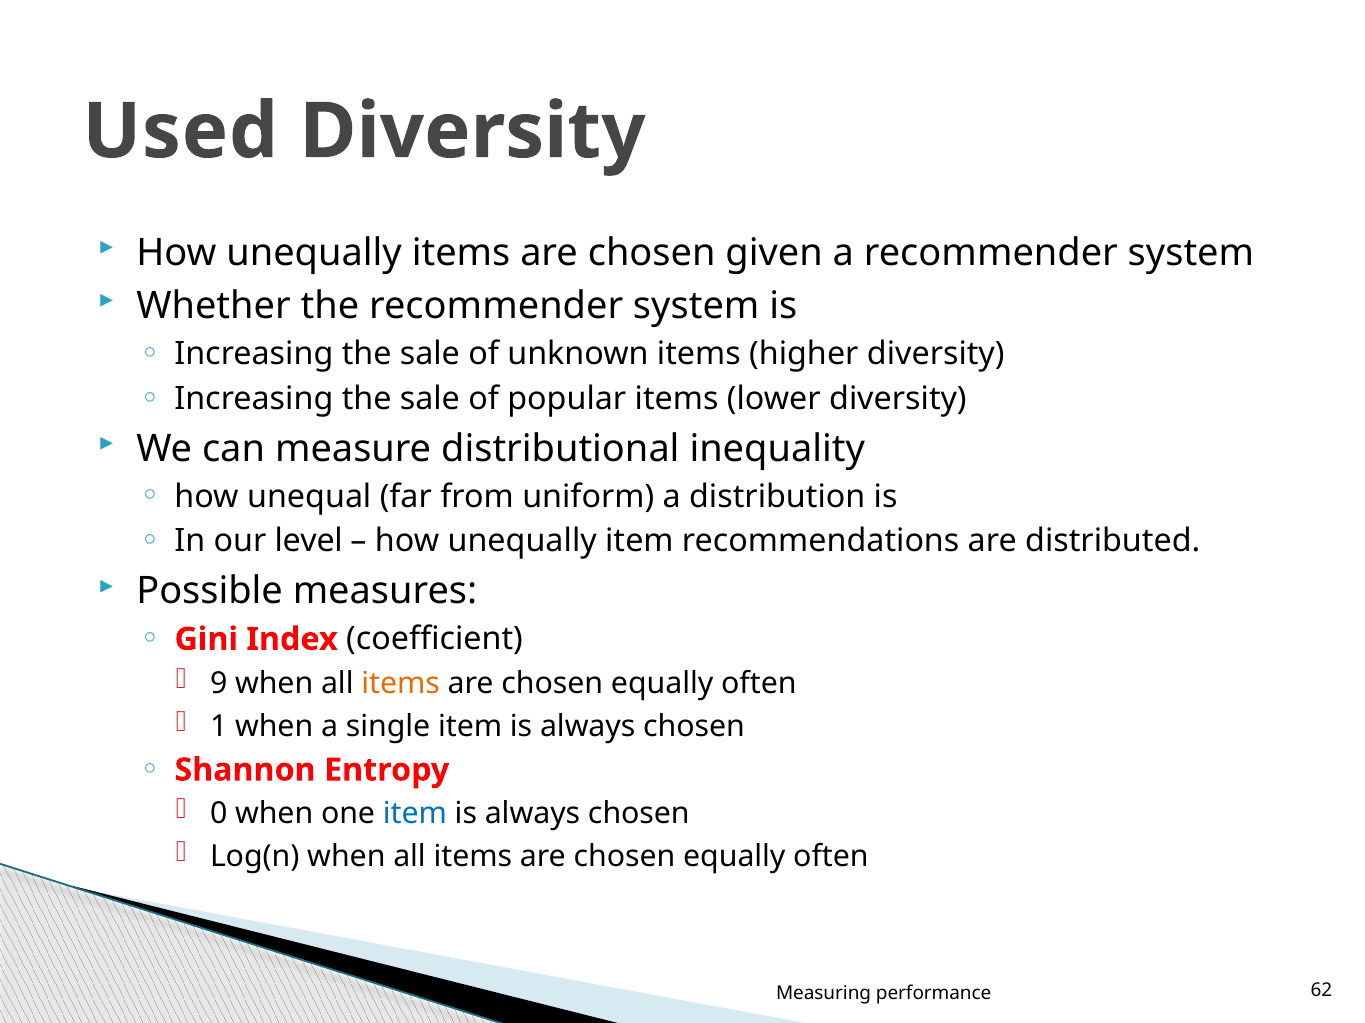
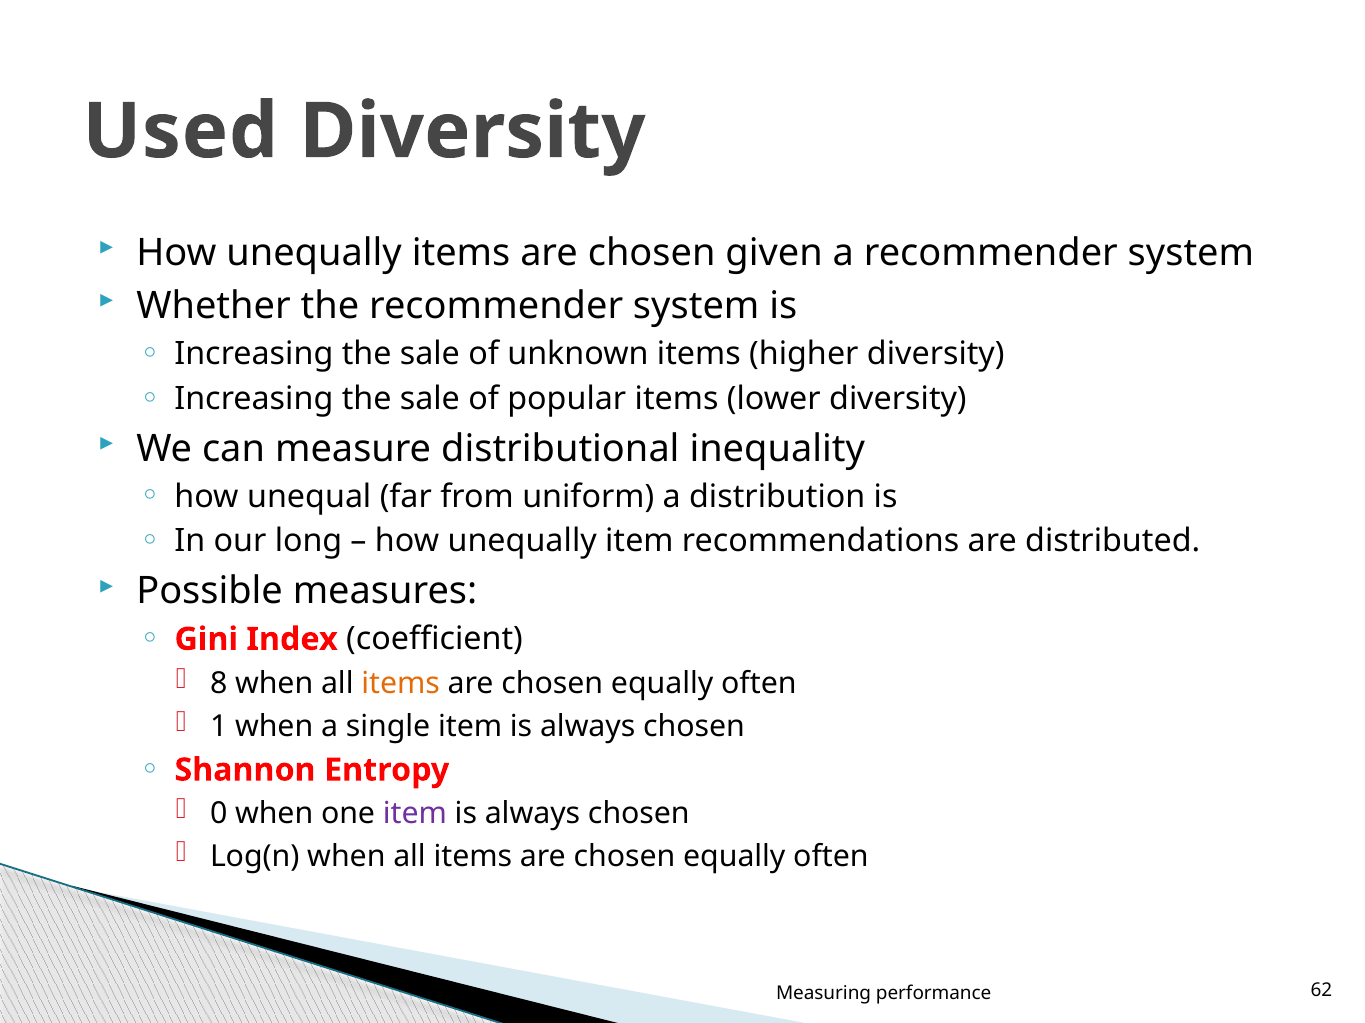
level: level -> long
9: 9 -> 8
item at (415, 814) colour: blue -> purple
